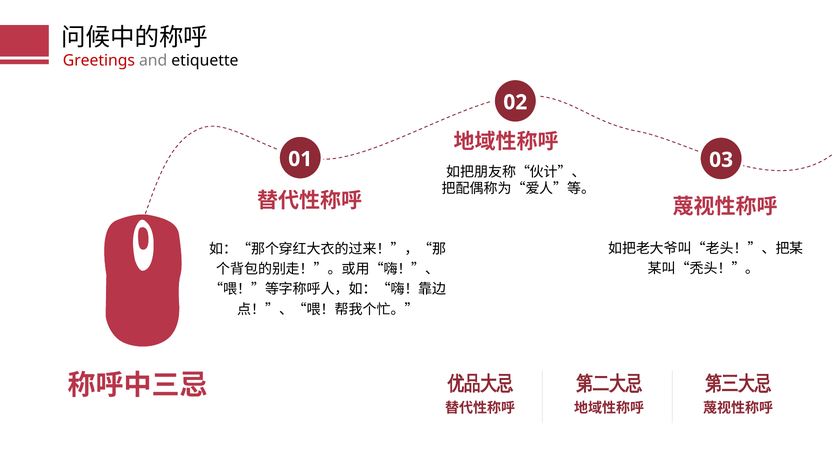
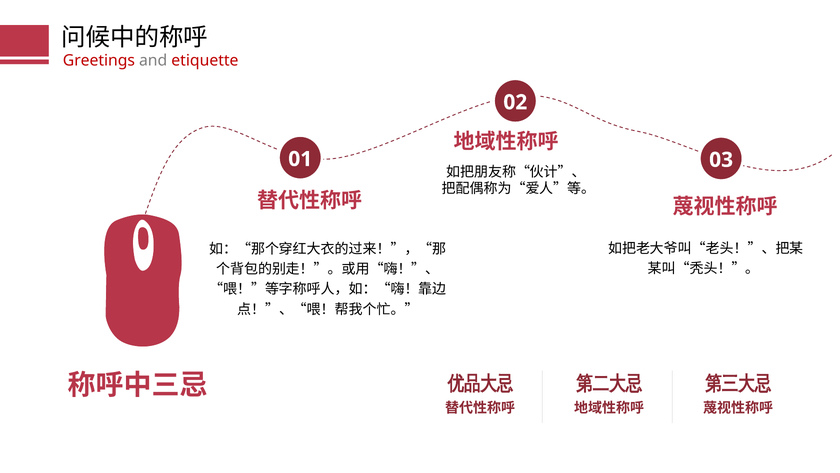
etiquette colour: black -> red
